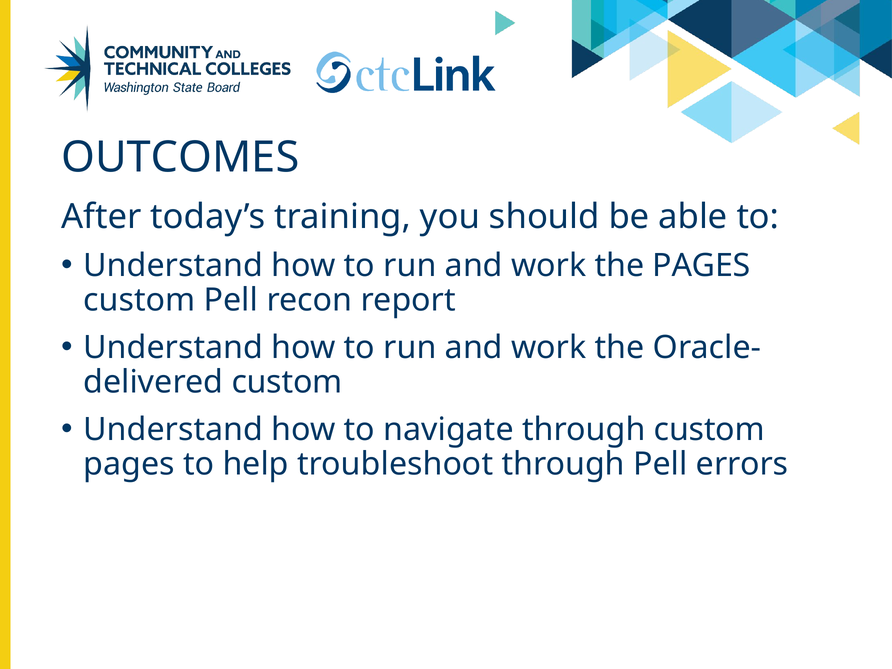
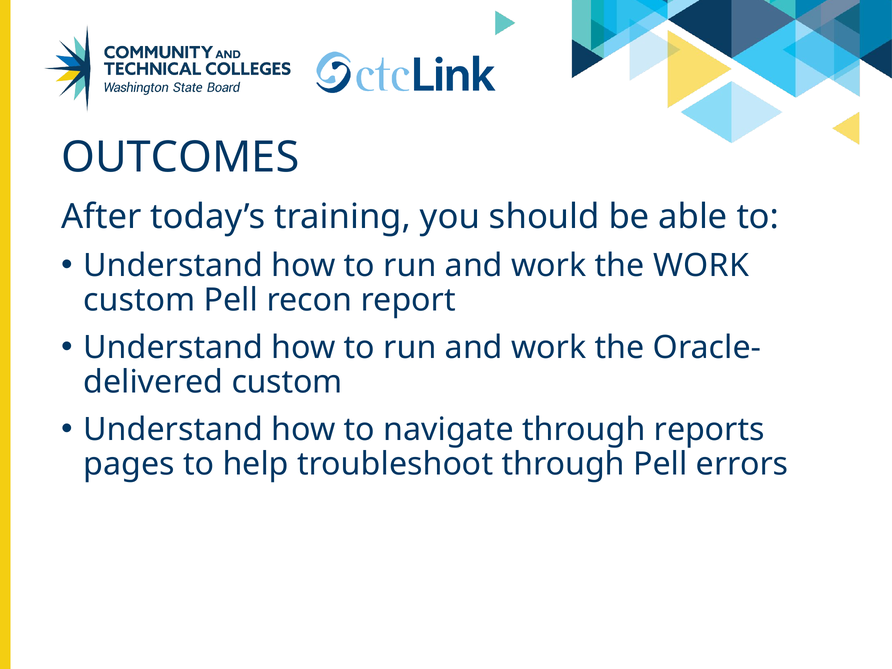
the PAGES: PAGES -> WORK
through custom: custom -> reports
